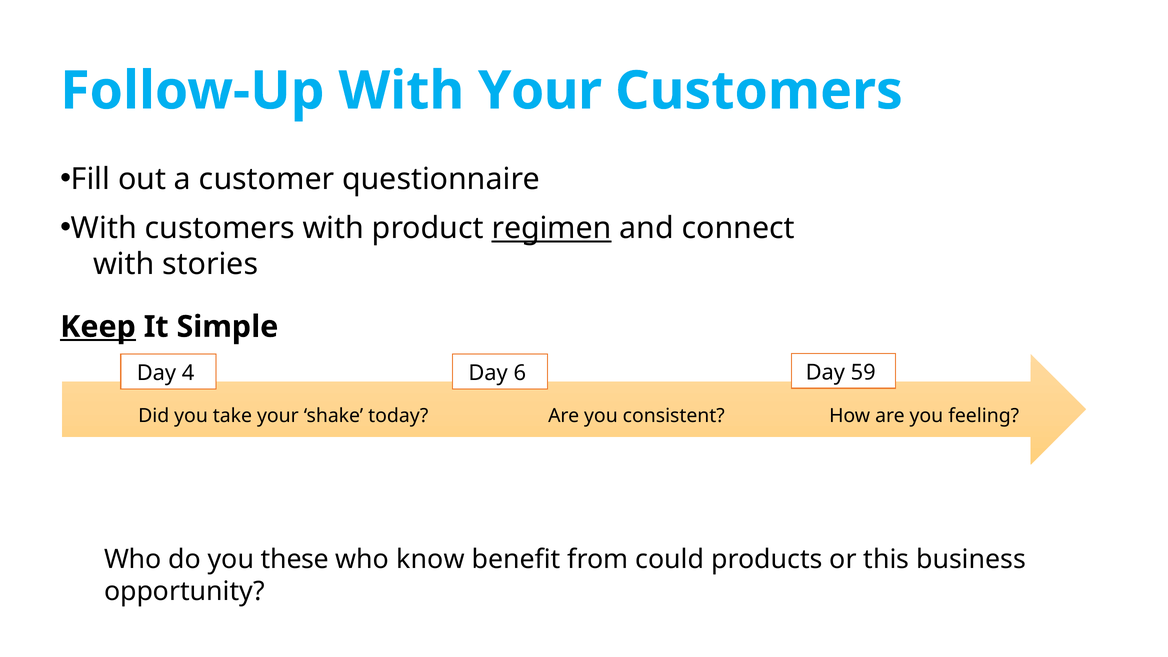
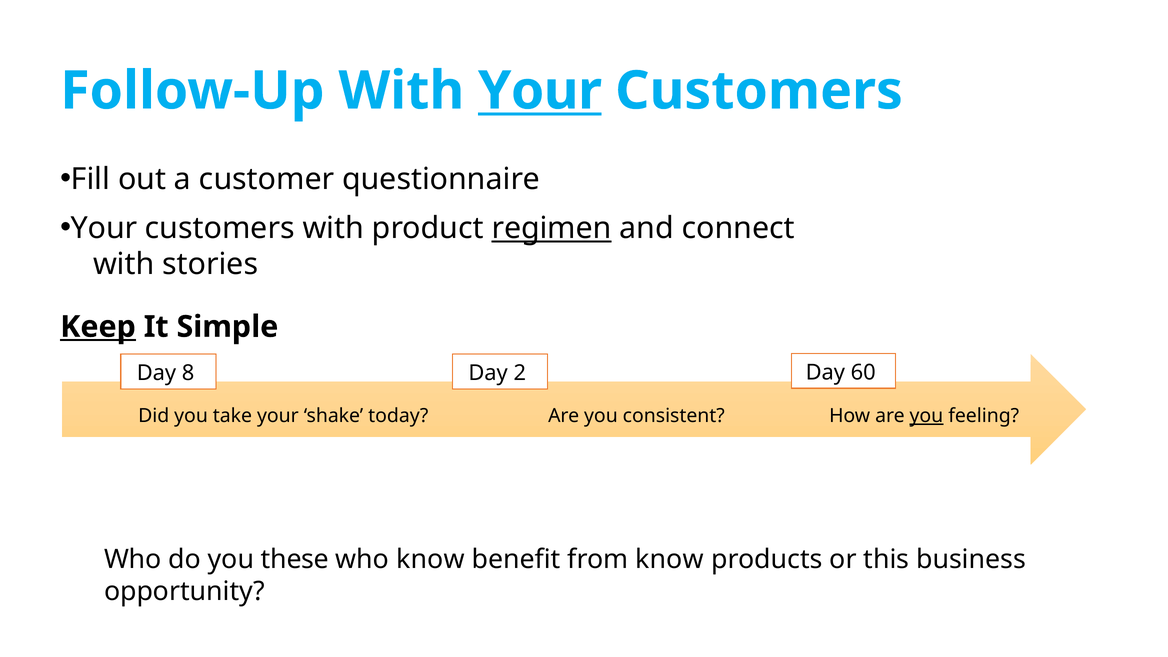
Your at (540, 91) underline: none -> present
With at (104, 228): With -> Your
4: 4 -> 8
6: 6 -> 2
59: 59 -> 60
you at (926, 416) underline: none -> present
from could: could -> know
